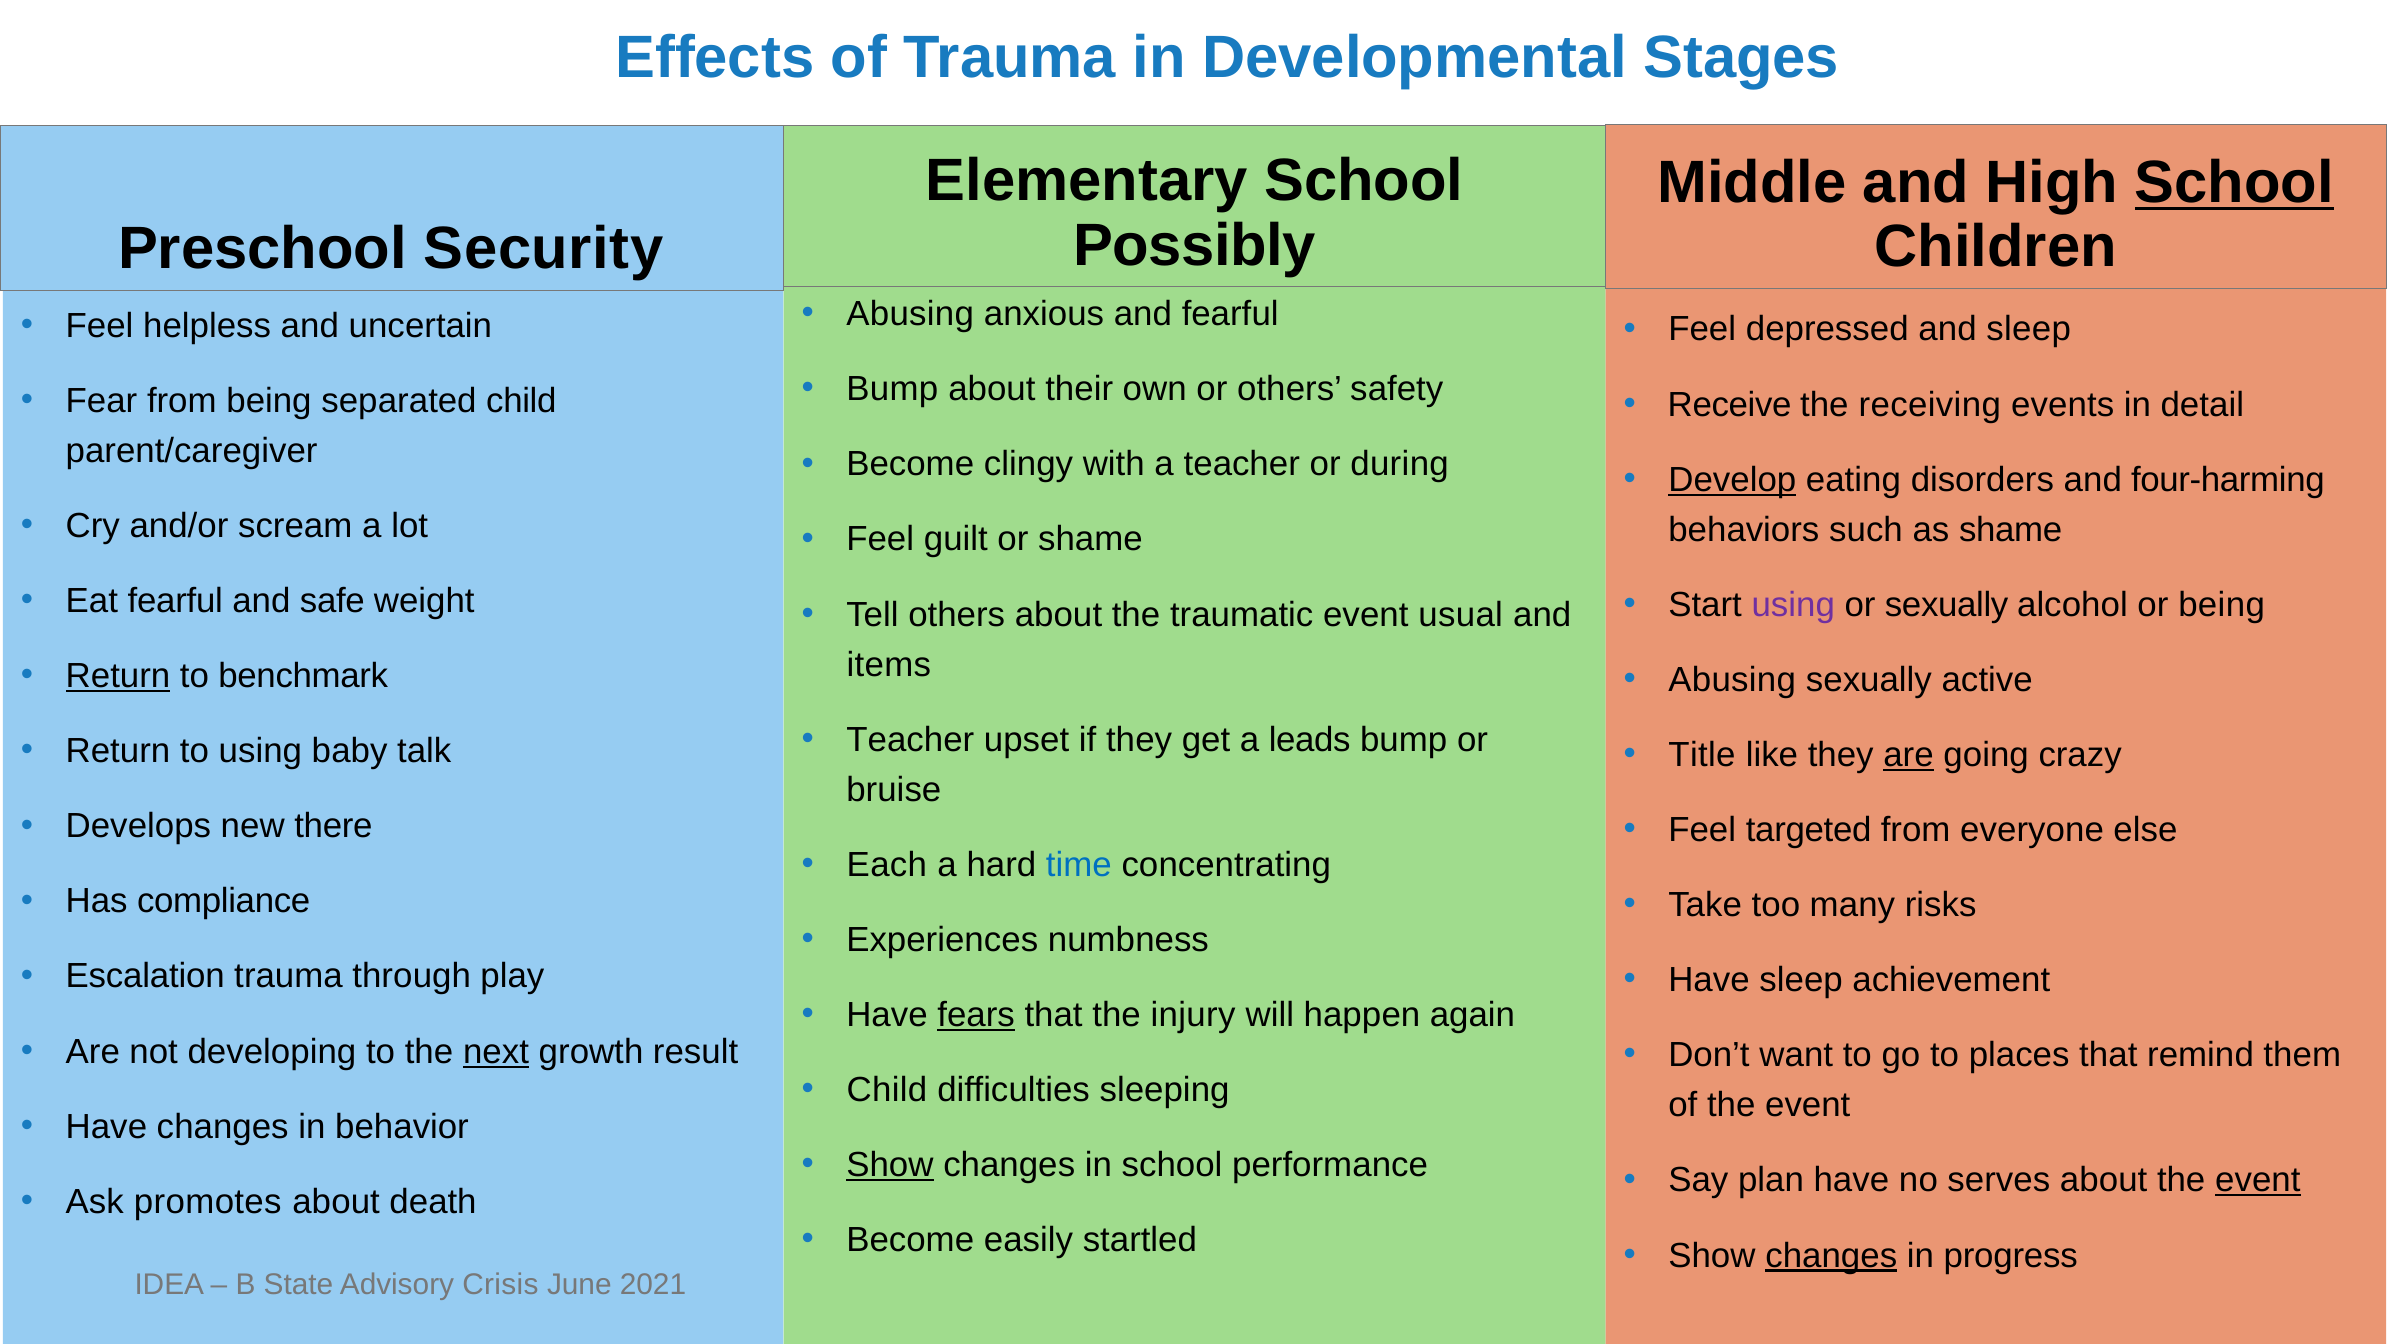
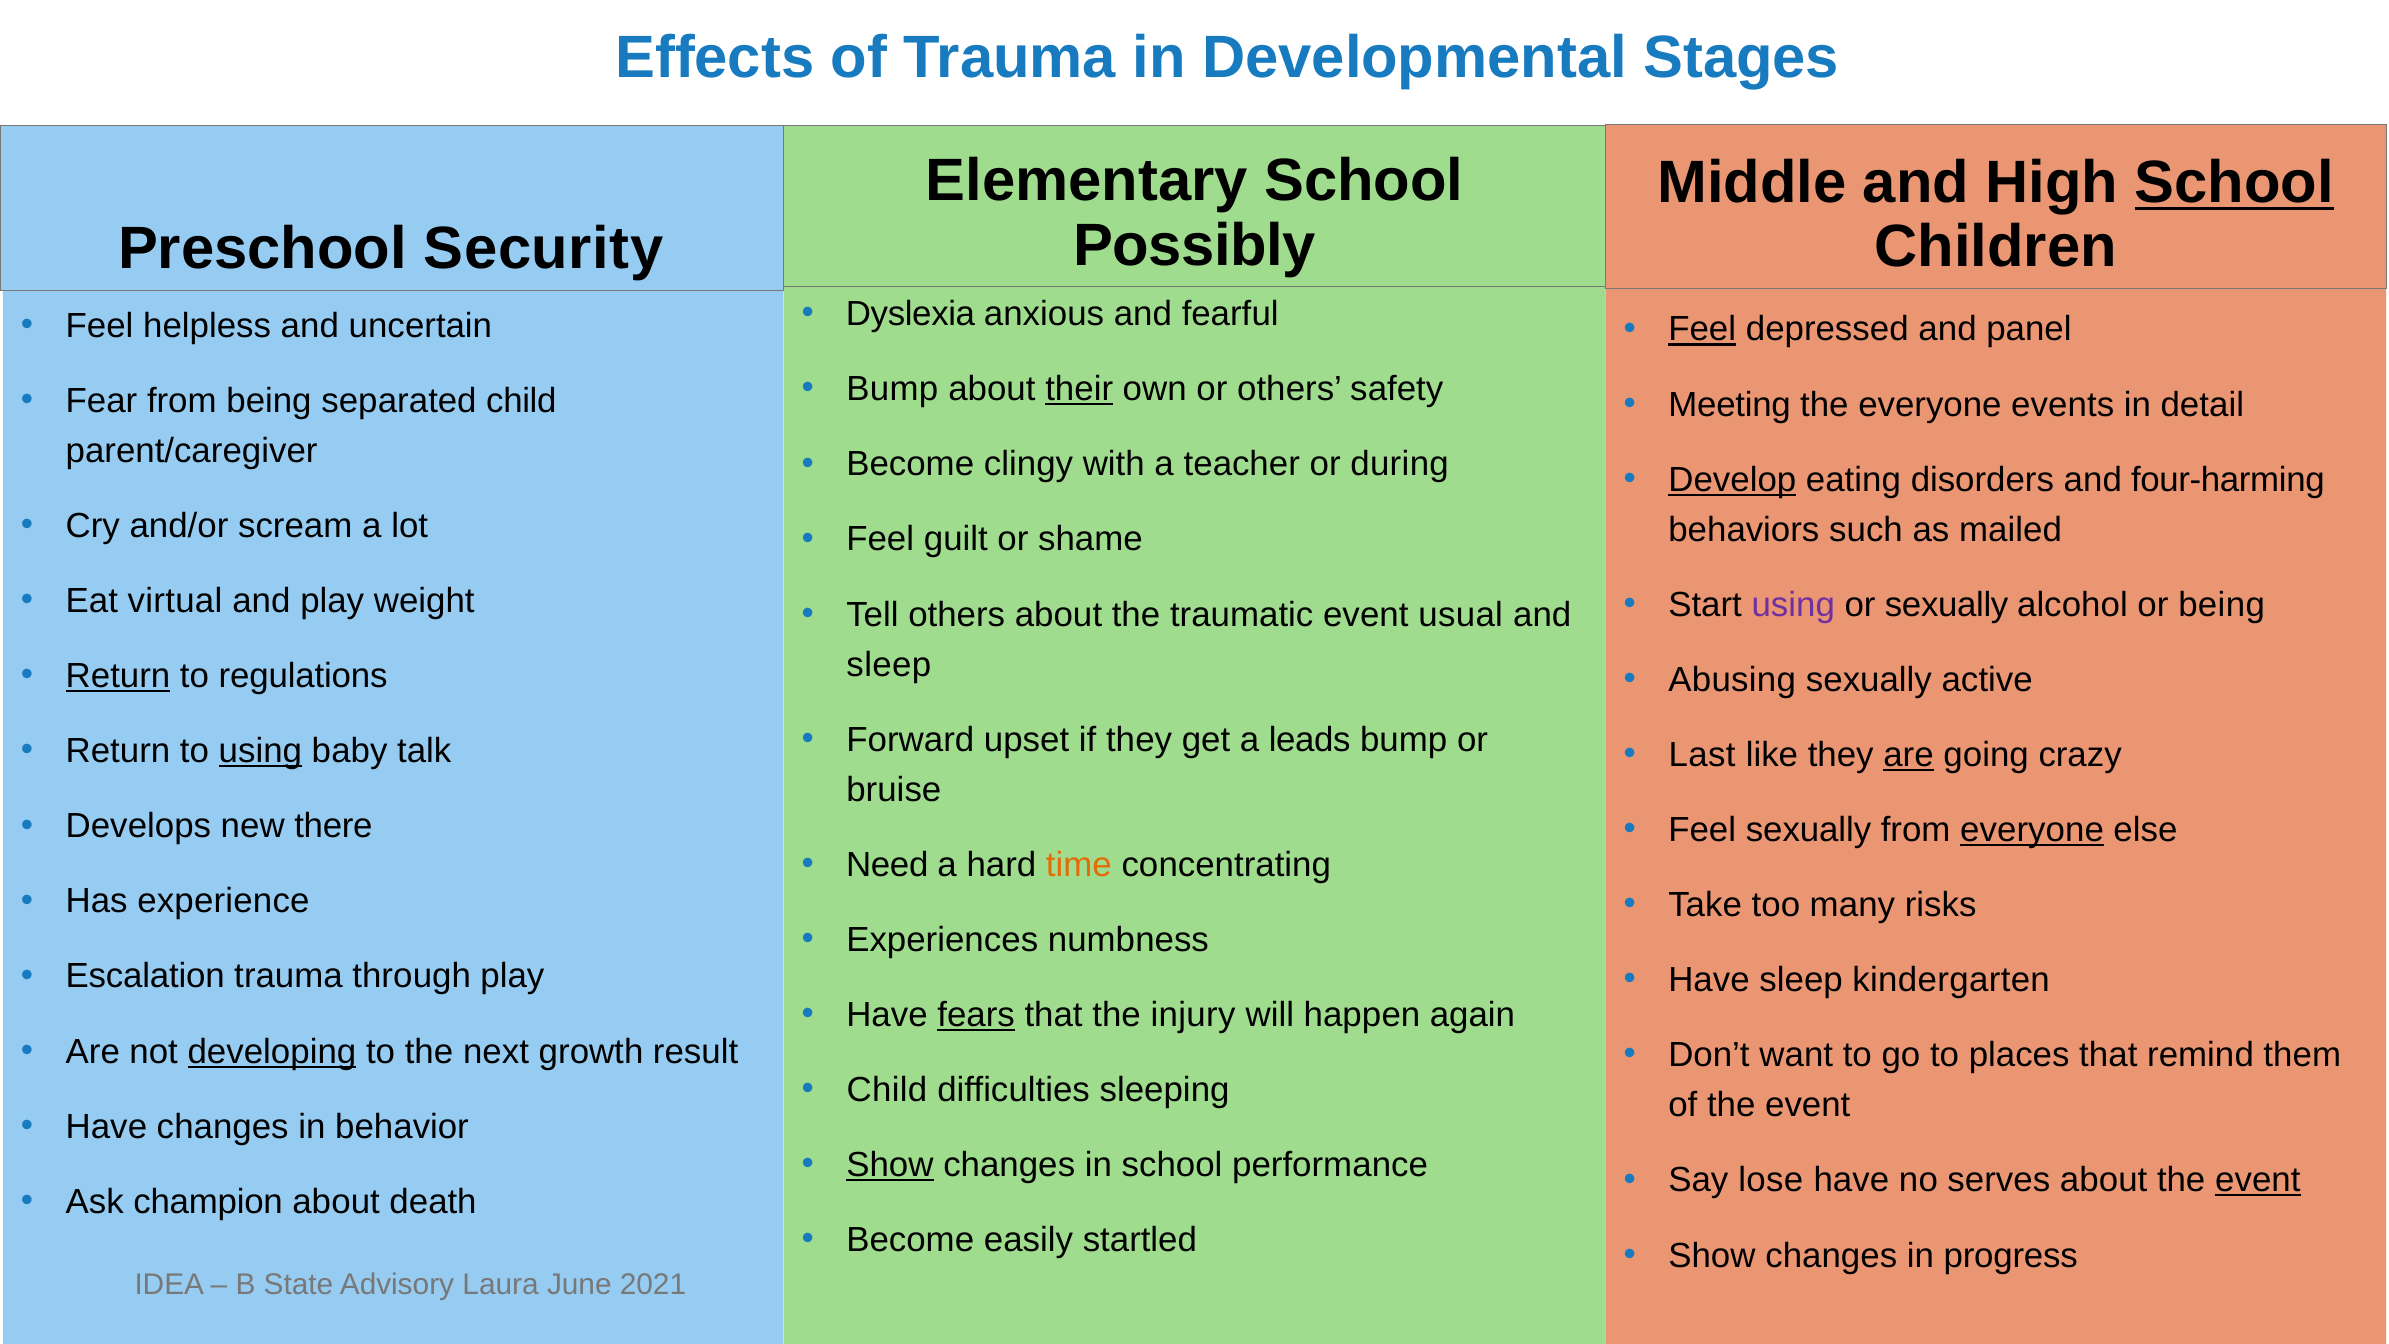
Abusing at (910, 314): Abusing -> Dyslexia
Feel at (1702, 329) underline: none -> present
and sleep: sleep -> panel
their underline: none -> present
Receive: Receive -> Meeting
the receiving: receiving -> everyone
as shame: shame -> mailed
Eat fearful: fearful -> virtual
and safe: safe -> play
items at (889, 665): items -> sleep
benchmark: benchmark -> regulations
Teacher at (910, 740): Teacher -> Forward
using at (260, 751) underline: none -> present
Title: Title -> Last
Feel targeted: targeted -> sexually
everyone at (2032, 830) underline: none -> present
Each: Each -> Need
time colour: blue -> orange
compliance: compliance -> experience
achievement: achievement -> kindergarten
developing underline: none -> present
next underline: present -> none
plan: plan -> lose
promotes: promotes -> champion
changes at (1831, 1255) underline: present -> none
Crisis: Crisis -> Laura
